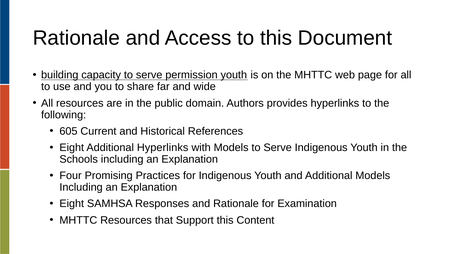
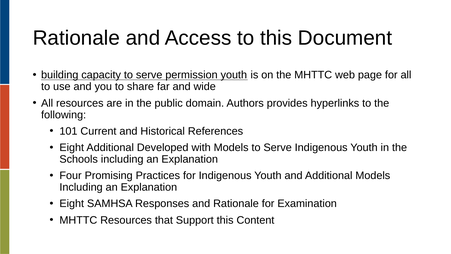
605: 605 -> 101
Additional Hyperlinks: Hyperlinks -> Developed
